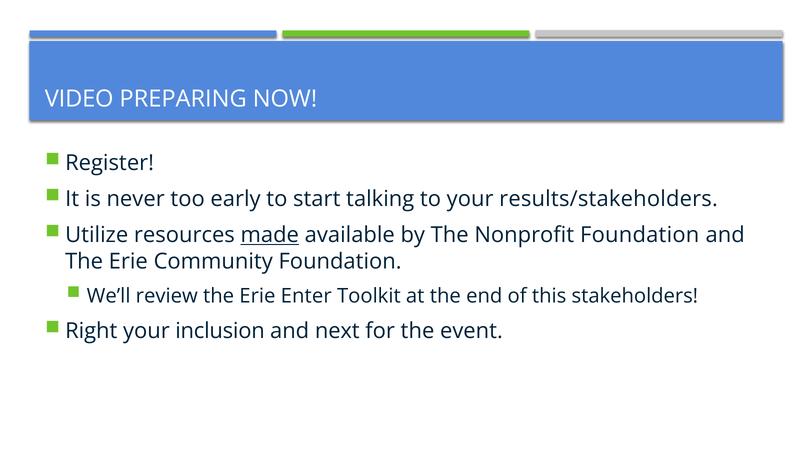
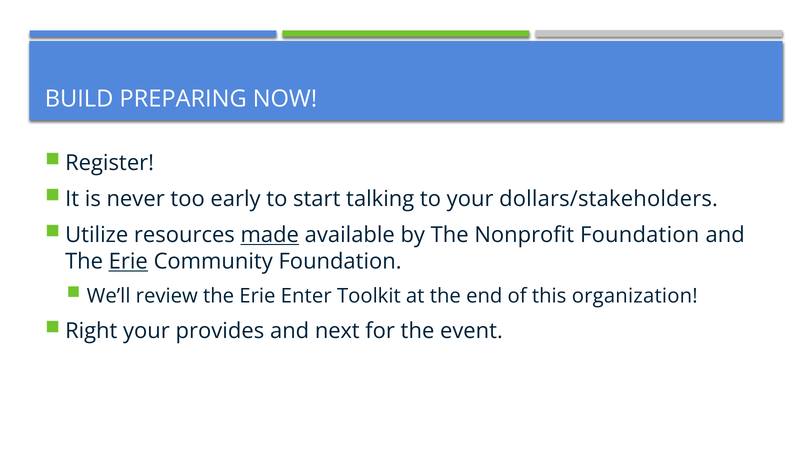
VIDEO: VIDEO -> BUILD
results/stakeholders: results/stakeholders -> dollars/stakeholders
Erie at (128, 261) underline: none -> present
stakeholders: stakeholders -> organization
inclusion: inclusion -> provides
